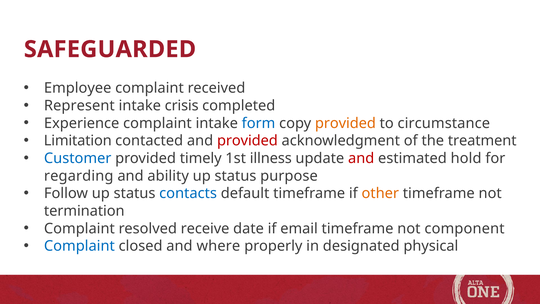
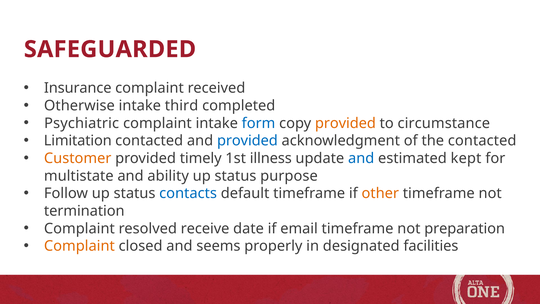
Employee: Employee -> Insurance
Represent: Represent -> Otherwise
crisis: crisis -> third
Experience: Experience -> Psychiatric
provided at (247, 141) colour: red -> blue
the treatment: treatment -> contacted
Customer colour: blue -> orange
and at (361, 158) colour: red -> blue
hold: hold -> kept
regarding: regarding -> multistate
component: component -> preparation
Complaint at (79, 246) colour: blue -> orange
where: where -> seems
physical: physical -> facilities
